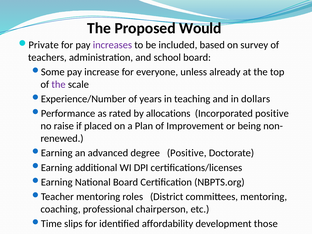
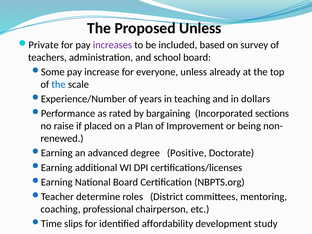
Proposed Would: Would -> Unless
the at (59, 84) colour: purple -> blue
allocations: allocations -> bargaining
Incorporated positive: positive -> sections
mentoring at (98, 197): mentoring -> determine
those: those -> study
